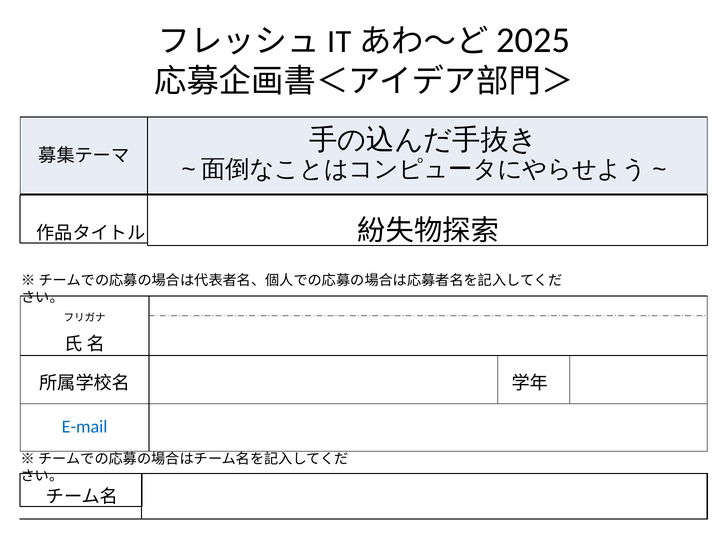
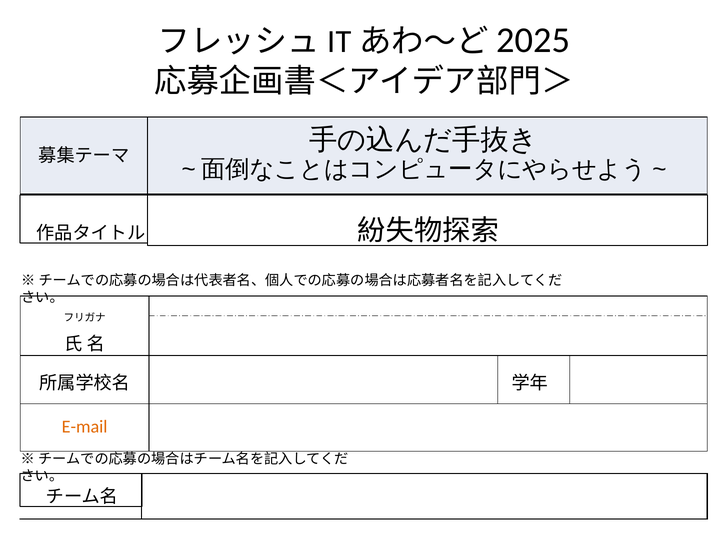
E-mail colour: blue -> orange
